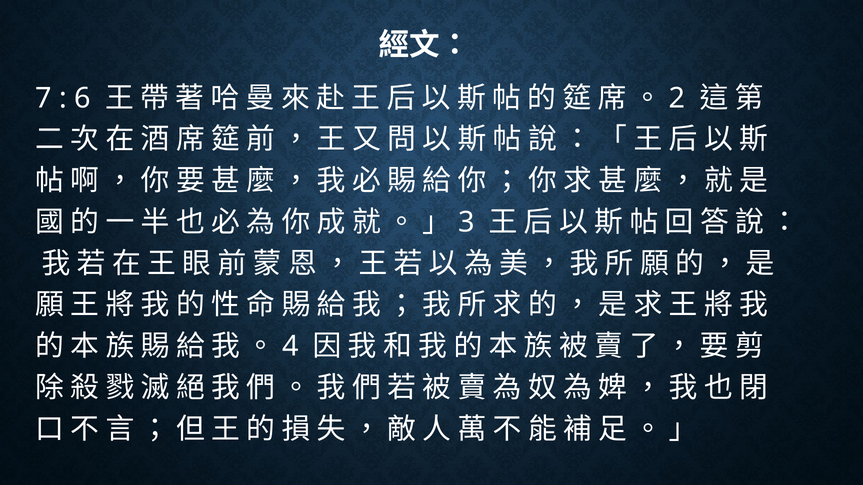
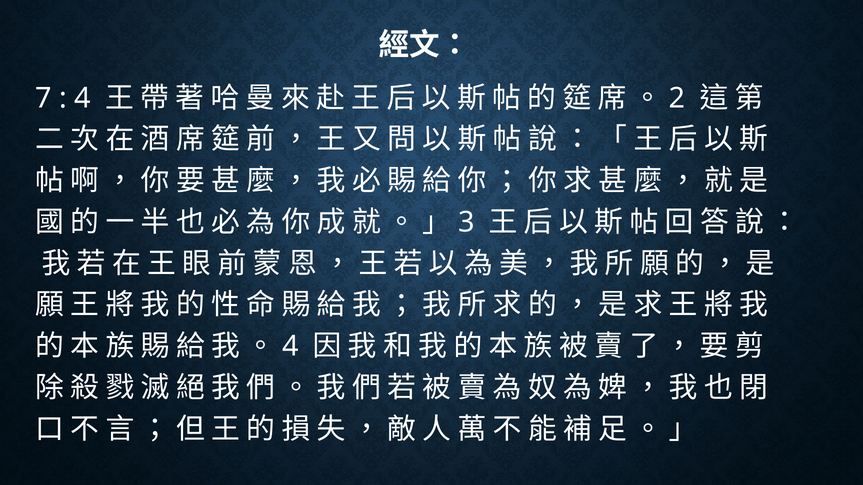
6 at (83, 98): 6 -> 4
